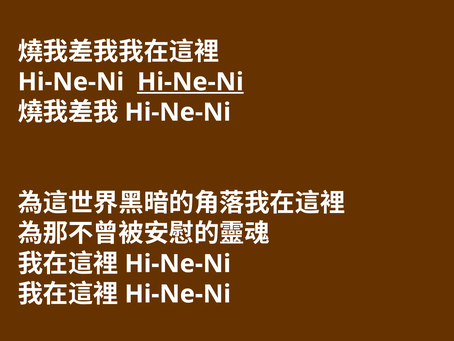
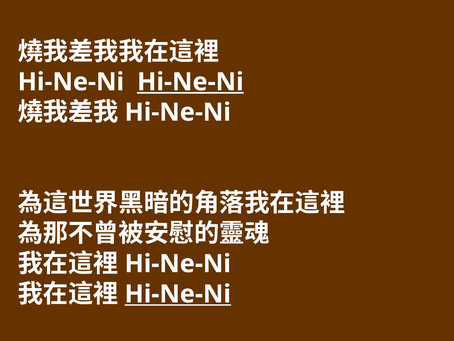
Hi-Ne-Ni at (178, 294) underline: none -> present
